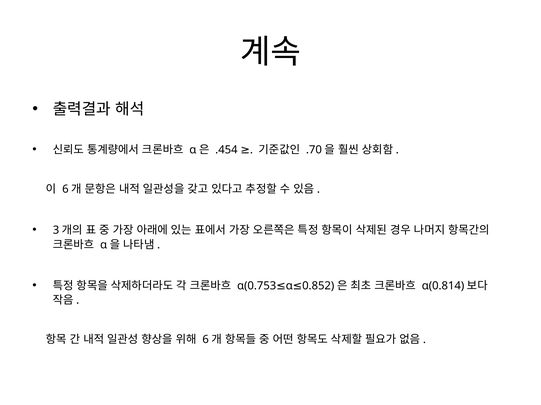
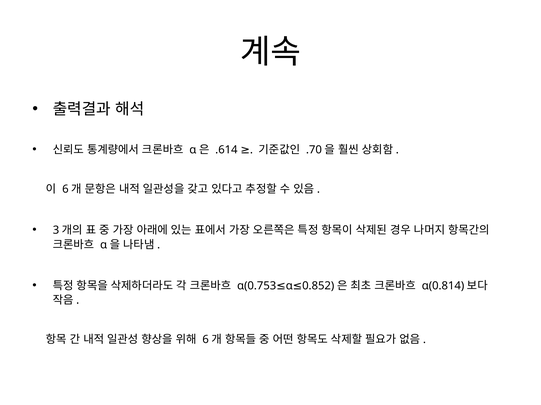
.454: .454 -> .614
